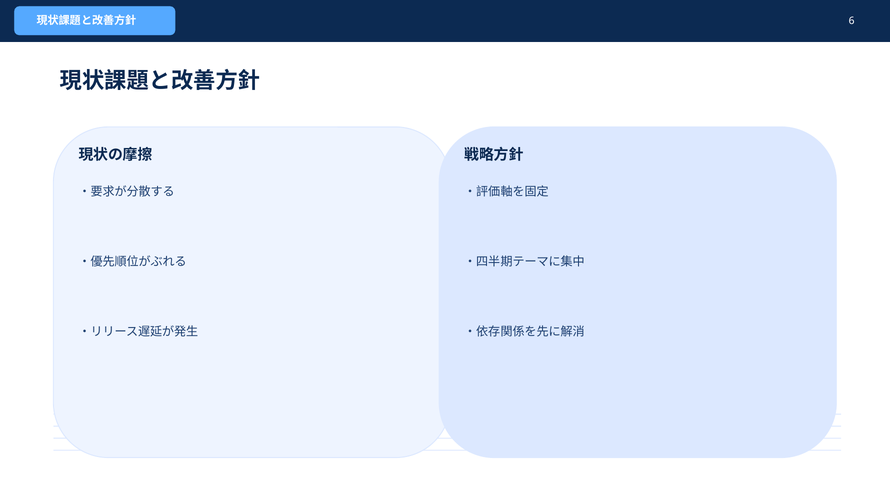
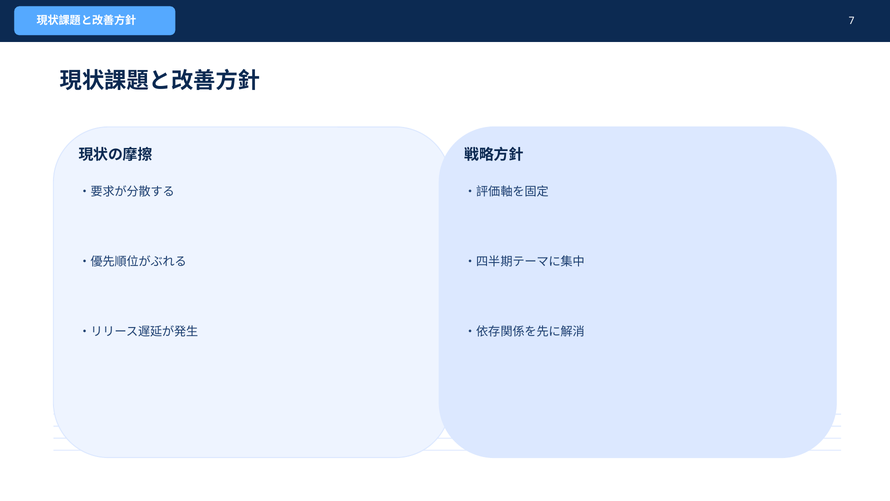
6: 6 -> 7
